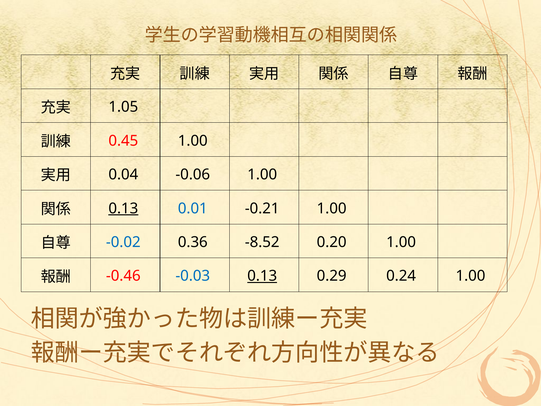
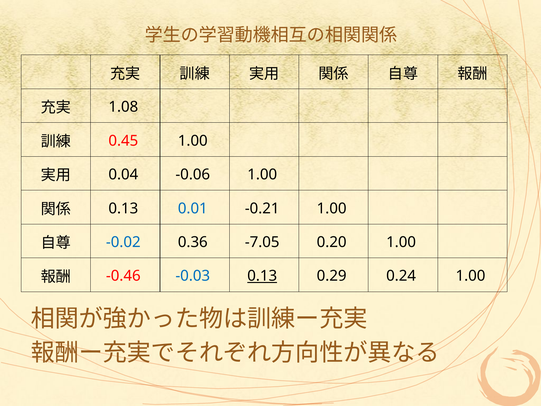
1.05: 1.05 -> 1.08
0.13 at (123, 208) underline: present -> none
-8.52: -8.52 -> -7.05
